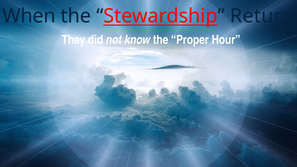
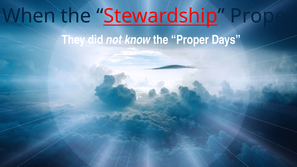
Stewardship Return: Return -> Proper
Hour: Hour -> Days
